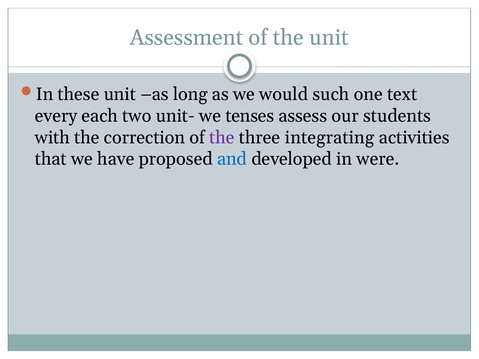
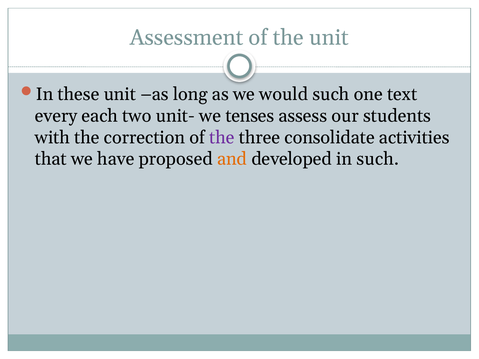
integrating: integrating -> consolidate
and colour: blue -> orange
in were: were -> such
